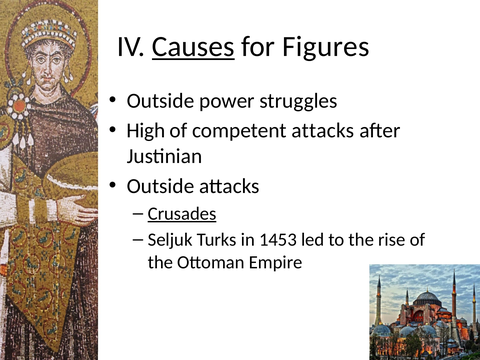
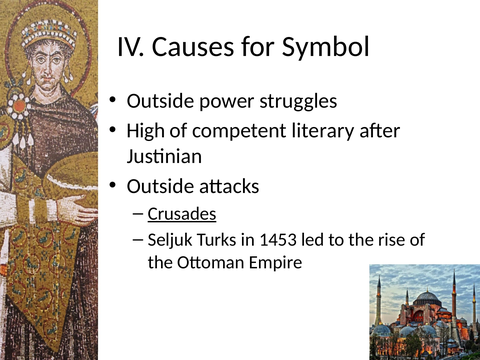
Causes underline: present -> none
Figures: Figures -> Symbol
competent attacks: attacks -> literary
